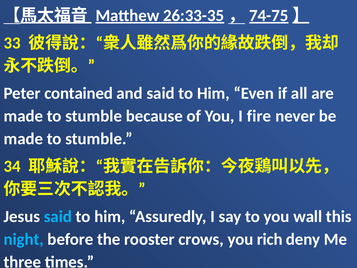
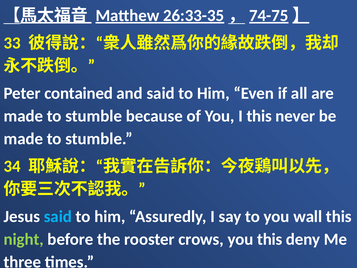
I fire: fire -> this
night colour: light blue -> light green
you rich: rich -> this
